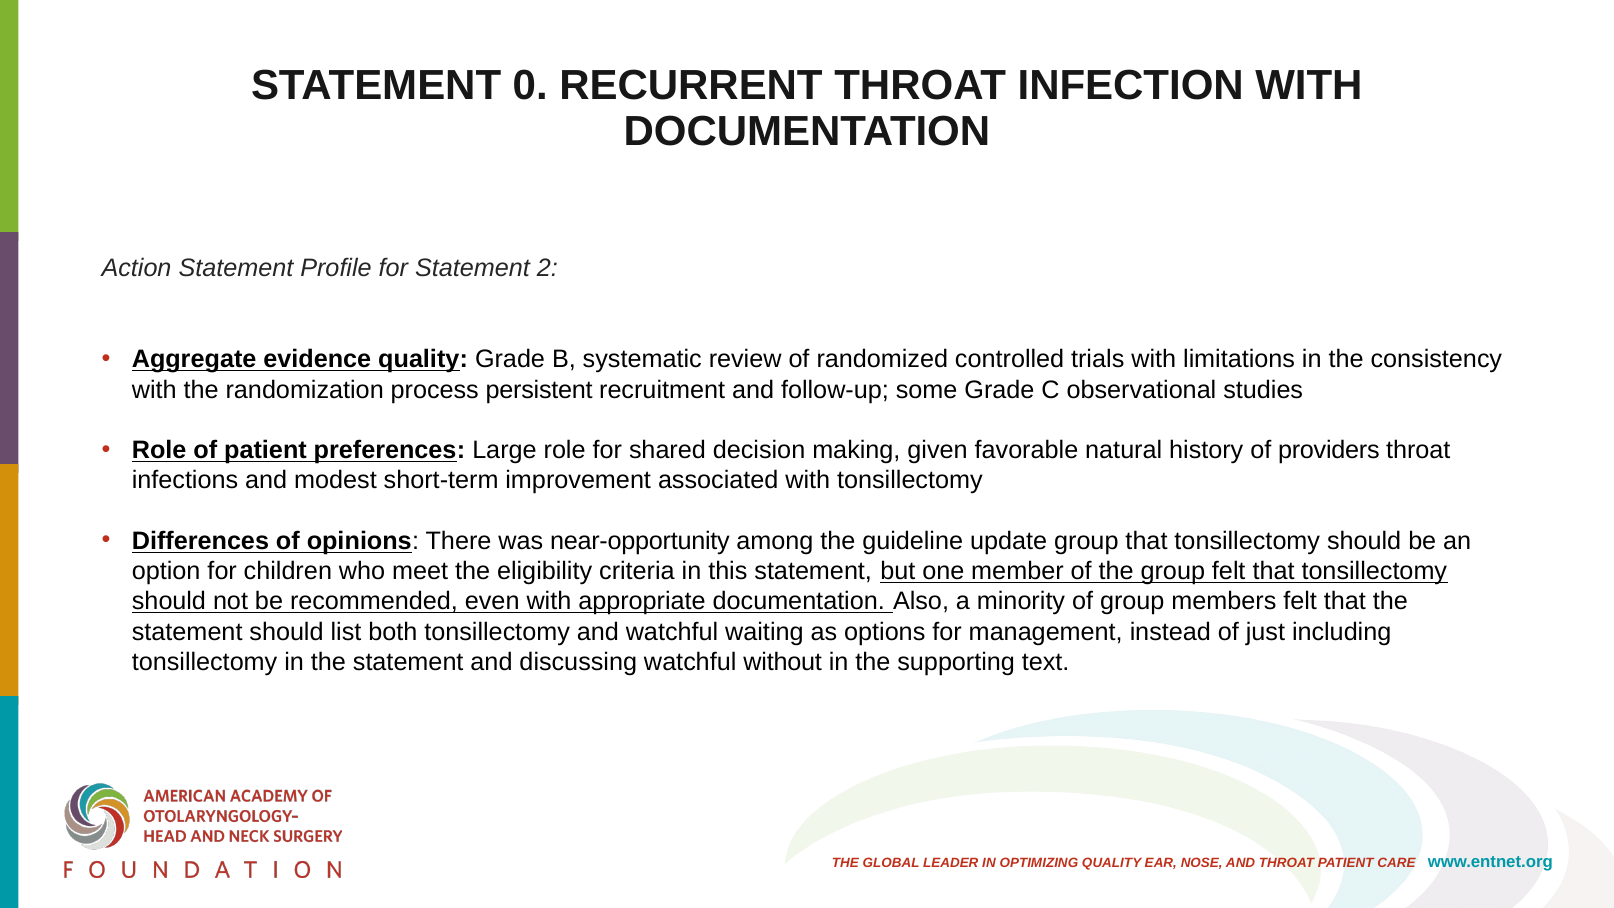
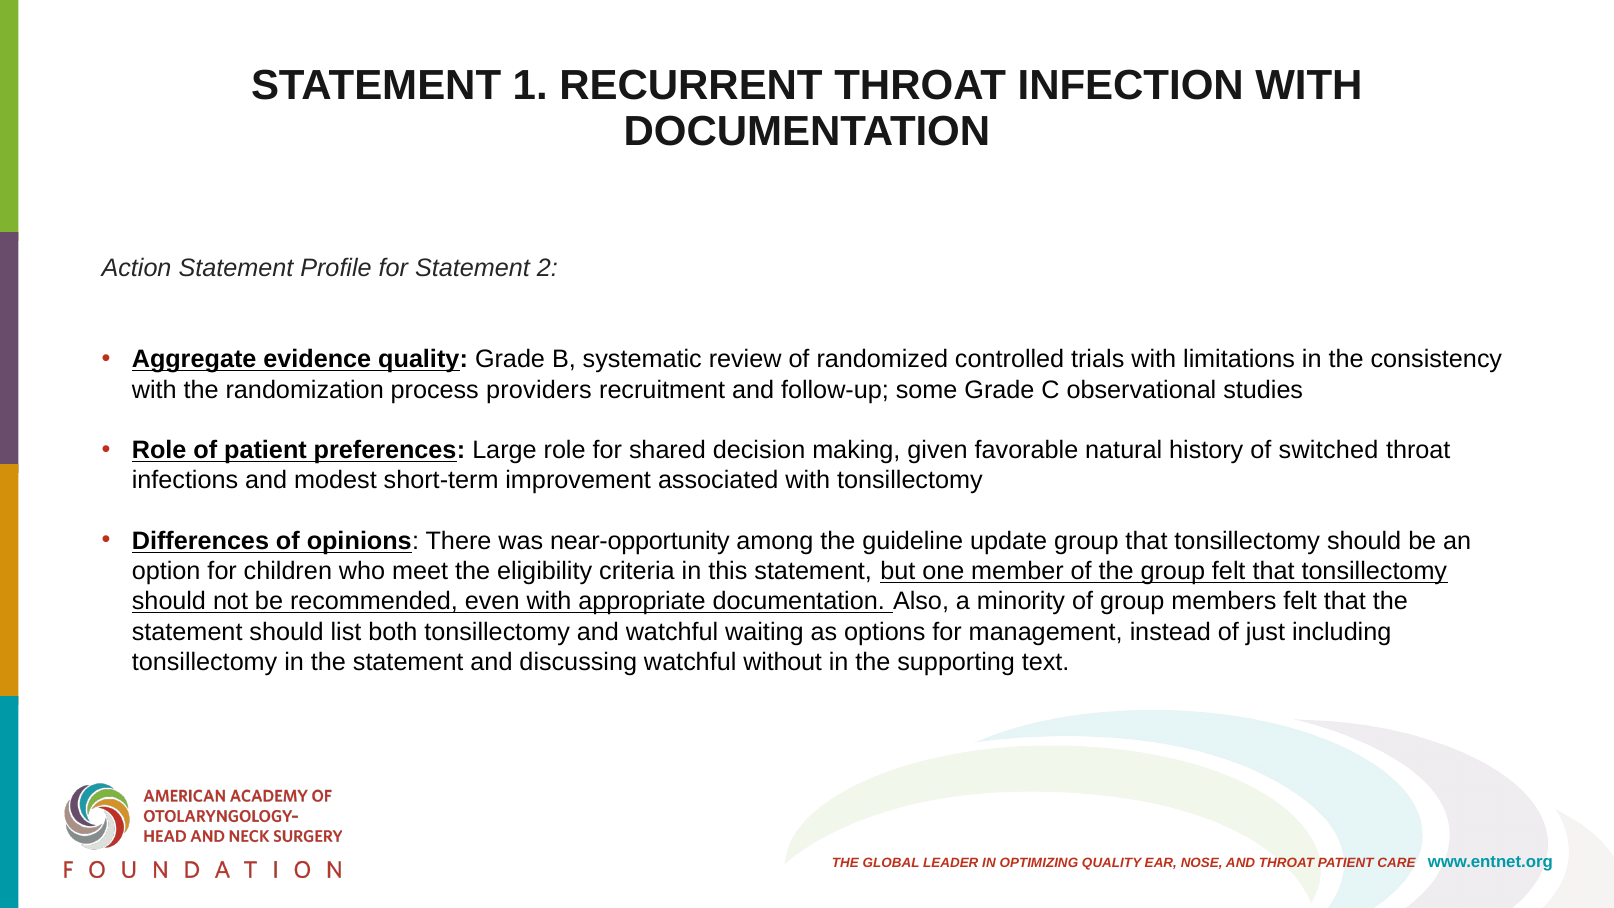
0: 0 -> 1
persistent: persistent -> providers
providers: providers -> switched
